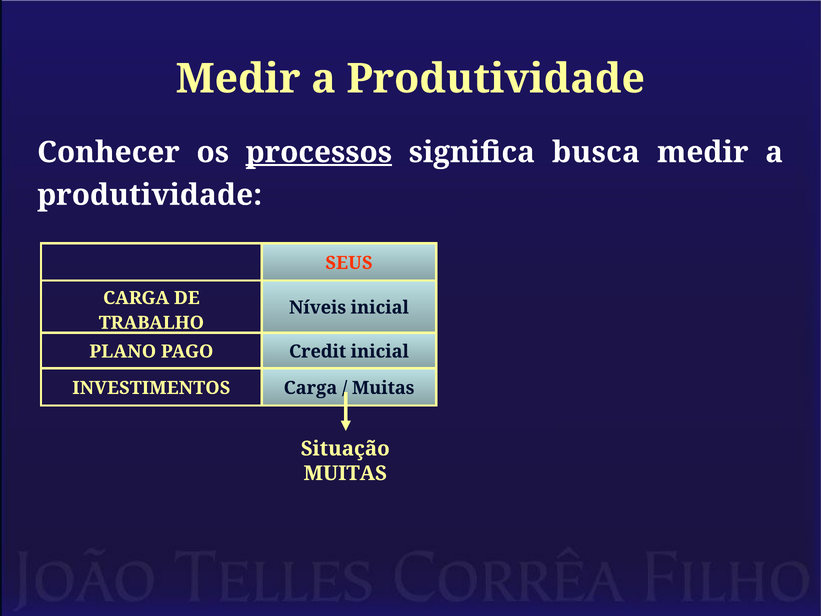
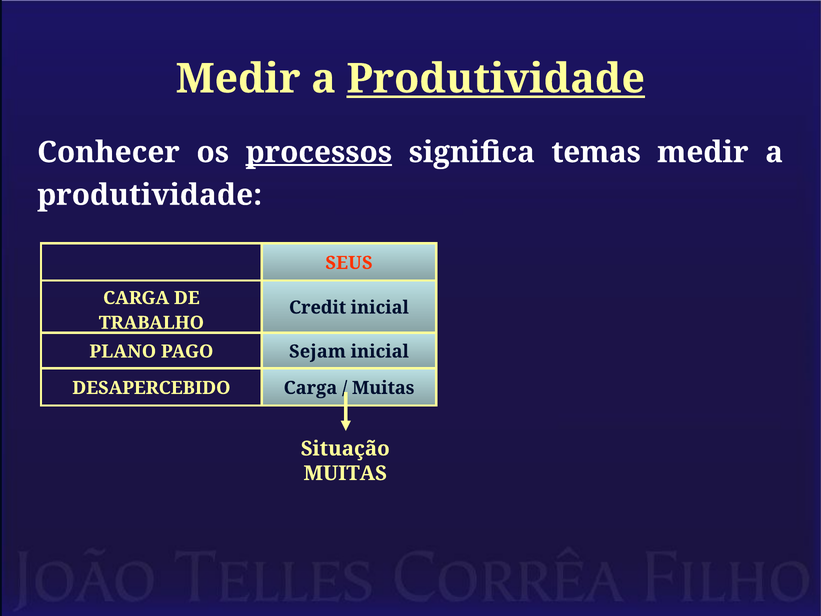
Produtividade at (496, 79) underline: none -> present
busca: busca -> temas
Níveis: Níveis -> Credit
Credit: Credit -> Sejam
INVESTIMENTOS: INVESTIMENTOS -> DESAPERCEBIDO
